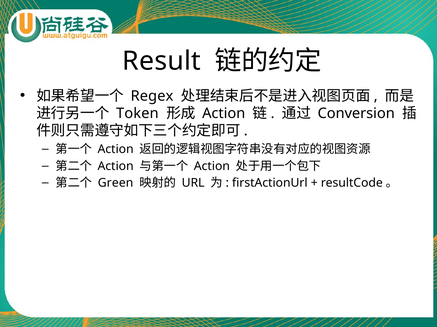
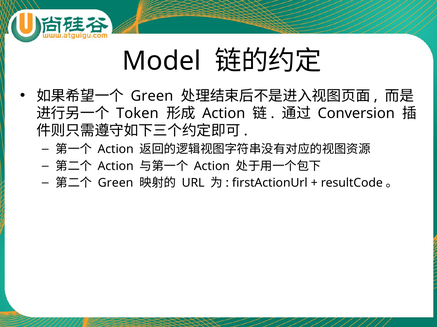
Result: Result -> Model
Regex at (152, 96): Regex -> Green
